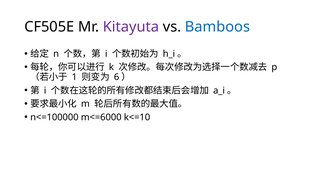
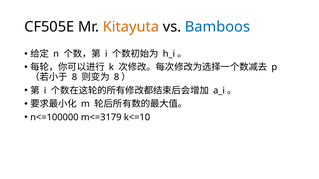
Kitayuta colour: purple -> orange
1 at (74, 77): 1 -> 8
6 at (117, 77): 6 -> 8
m<=6000: m<=6000 -> m<=3179
